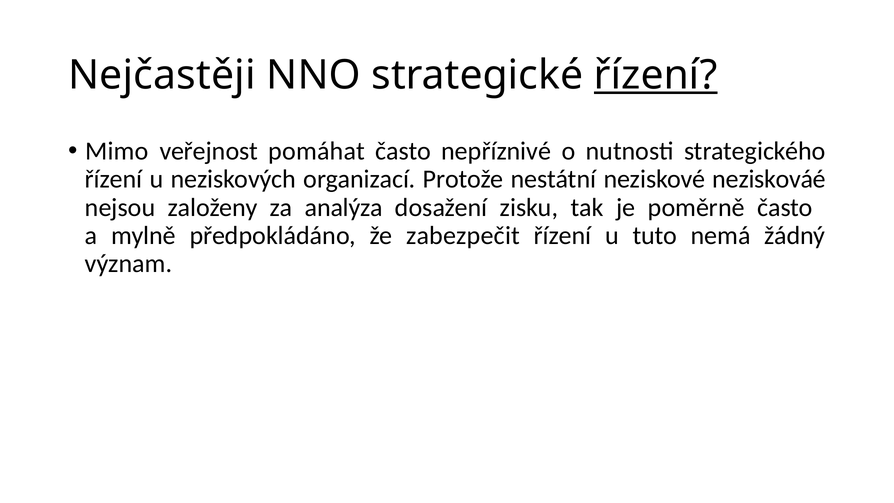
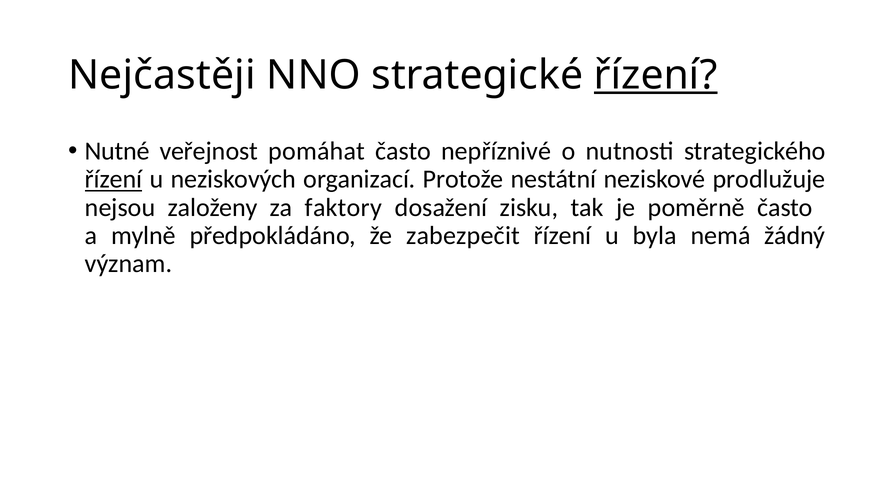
Mimo: Mimo -> Nutné
řízení at (114, 179) underline: none -> present
neziskováé: neziskováé -> prodlužuje
analýza: analýza -> faktory
tuto: tuto -> byla
